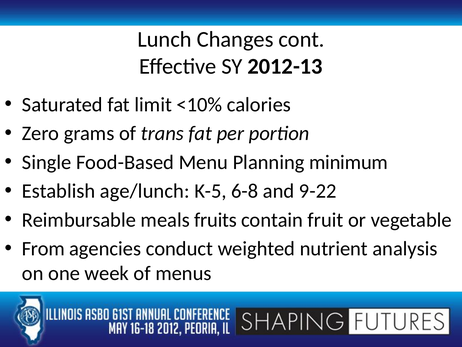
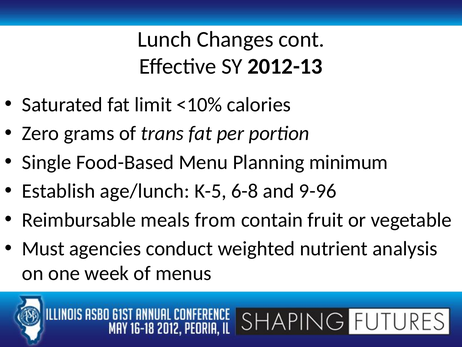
9-22: 9-22 -> 9-96
fruits: fruits -> from
From: From -> Must
